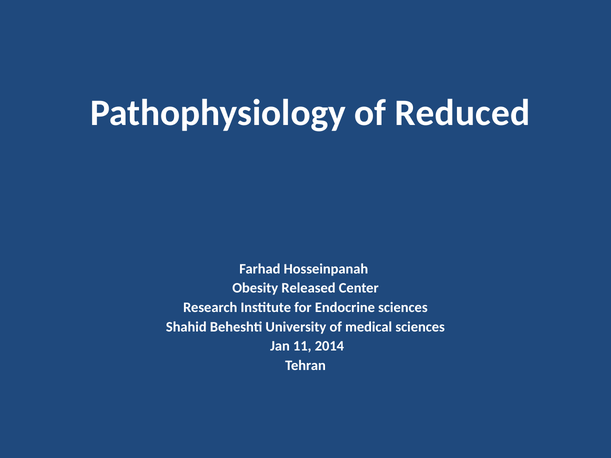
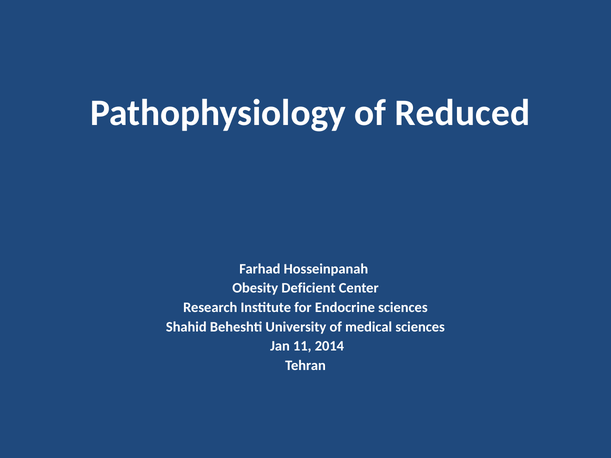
Released: Released -> Deficient
